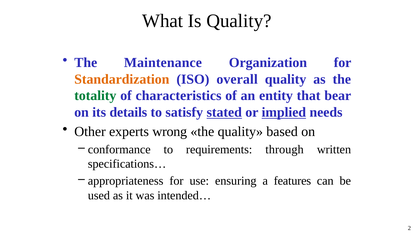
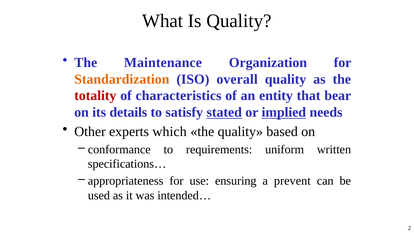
totality colour: green -> red
wrong: wrong -> which
through: through -> uniform
features: features -> prevent
